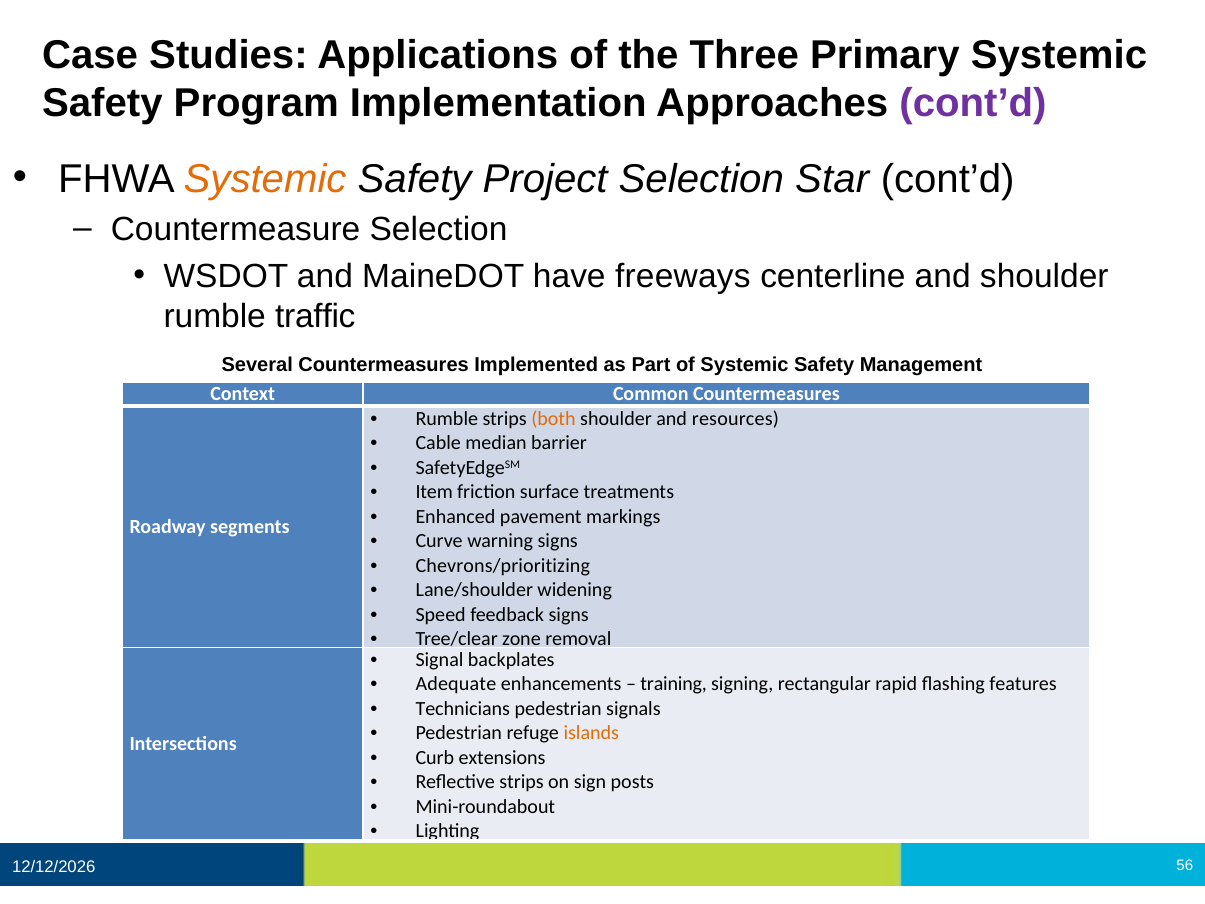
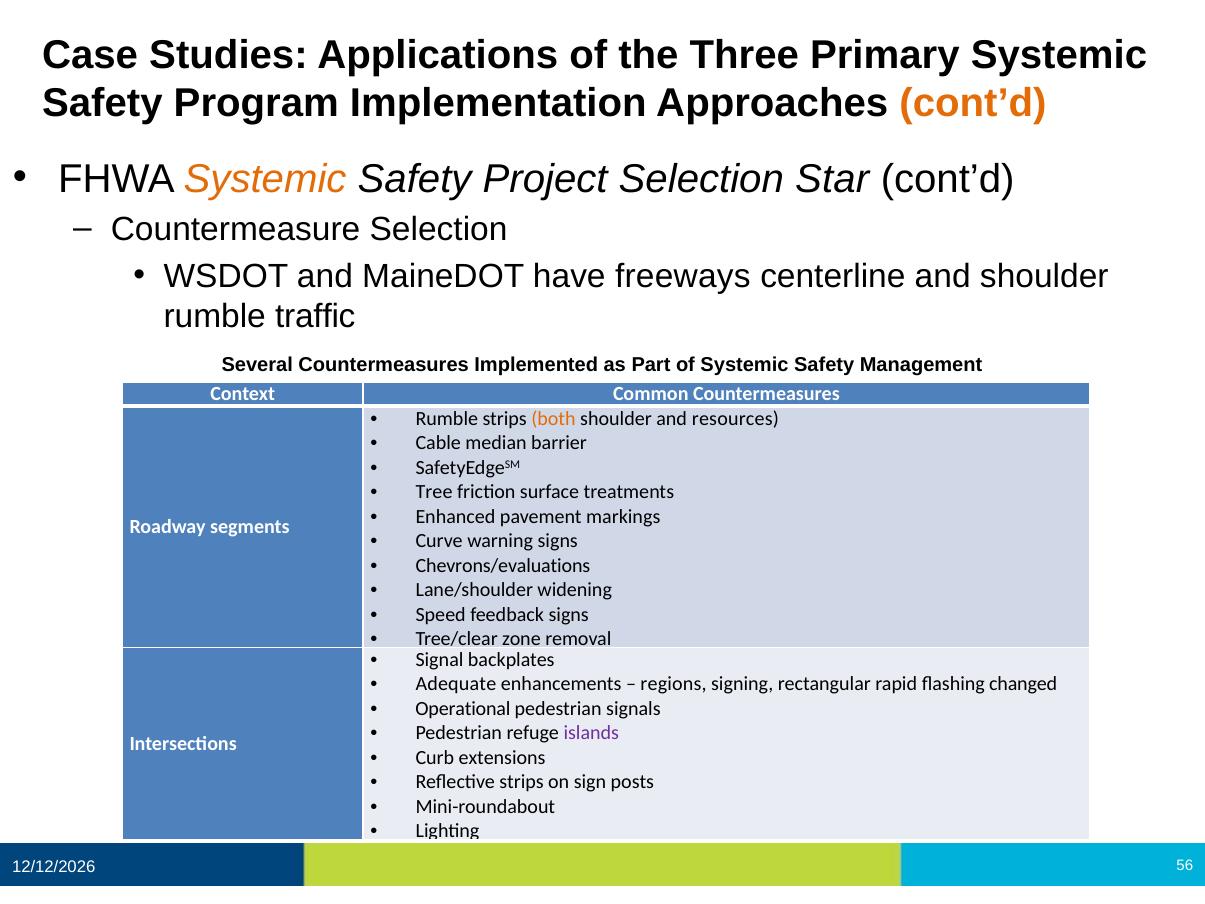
cont’d at (973, 103) colour: purple -> orange
Item: Item -> Tree
Chevrons/prioritizing: Chevrons/prioritizing -> Chevrons/evaluations
training: training -> regions
features: features -> changed
Technicians: Technicians -> Operational
islands colour: orange -> purple
